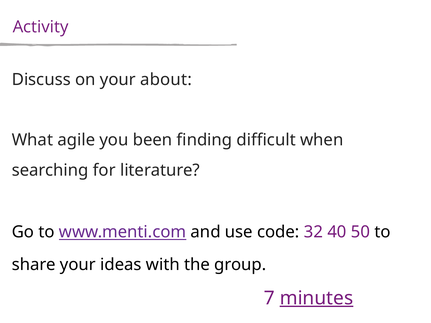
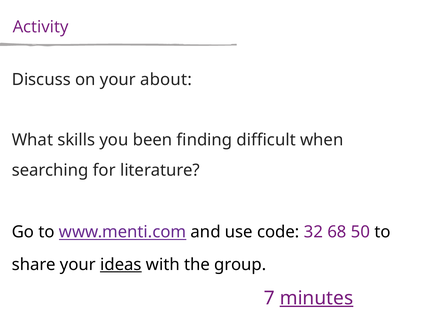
agile: agile -> skills
40: 40 -> 68
ideas underline: none -> present
